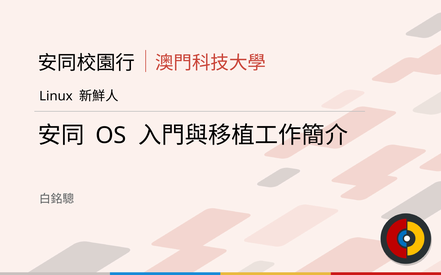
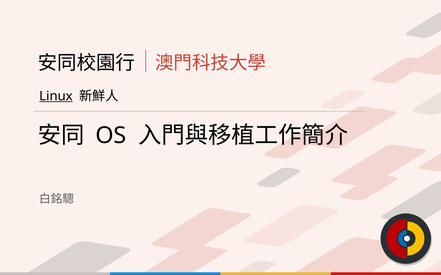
Linux underline: none -> present
